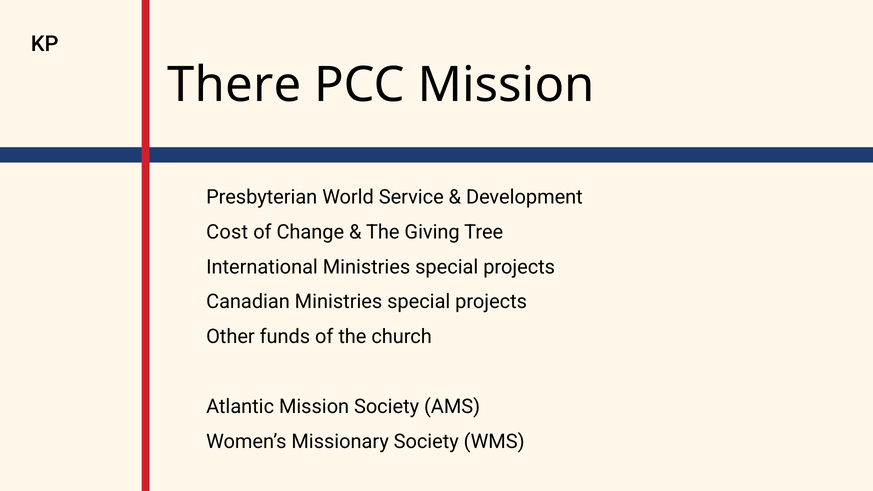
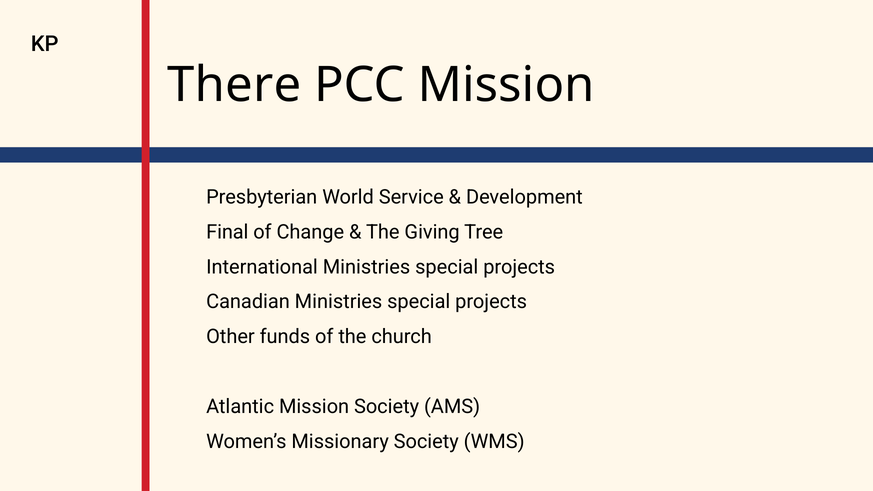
Cost: Cost -> Final
